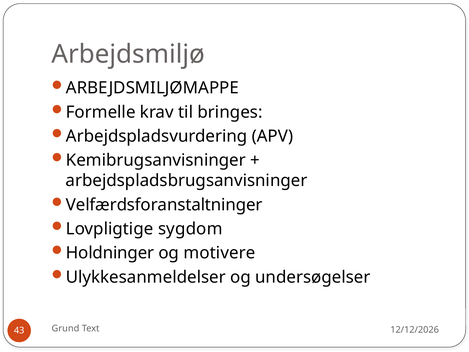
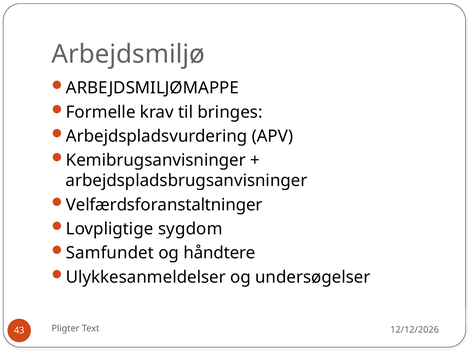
Holdninger: Holdninger -> Samfundet
motivere: motivere -> håndtere
Grund: Grund -> Pligter
